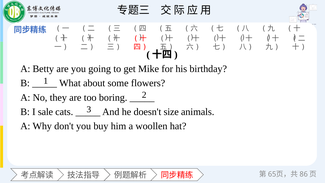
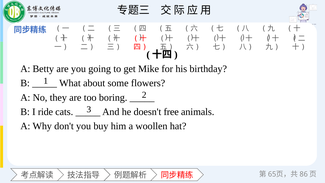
sale: sale -> ride
size: size -> free
